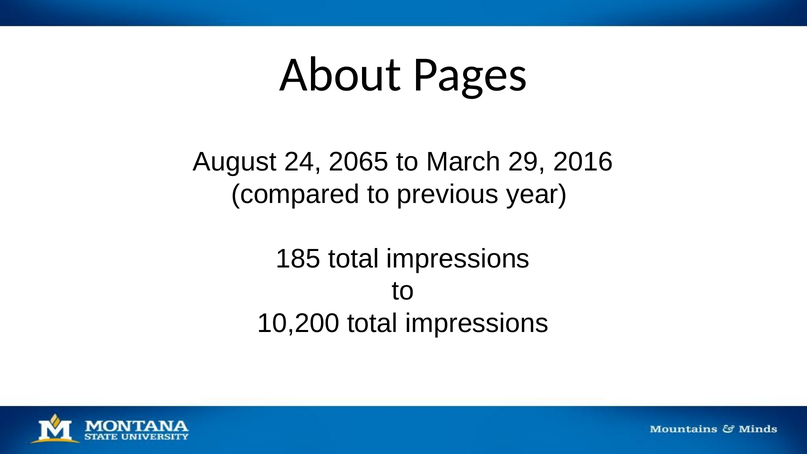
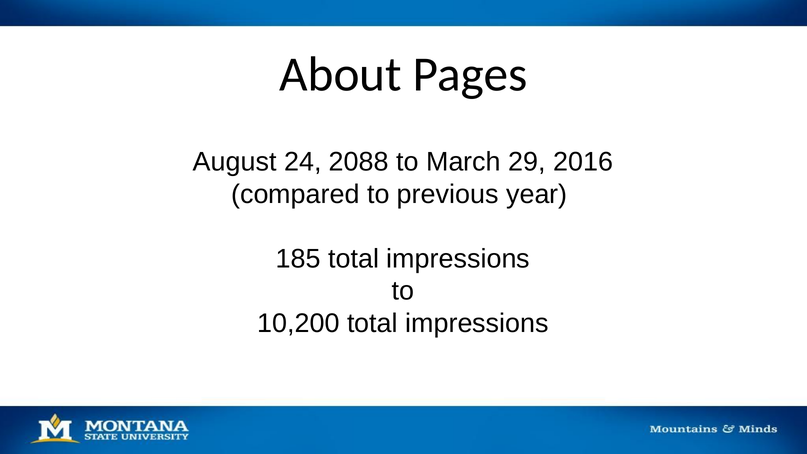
2065: 2065 -> 2088
